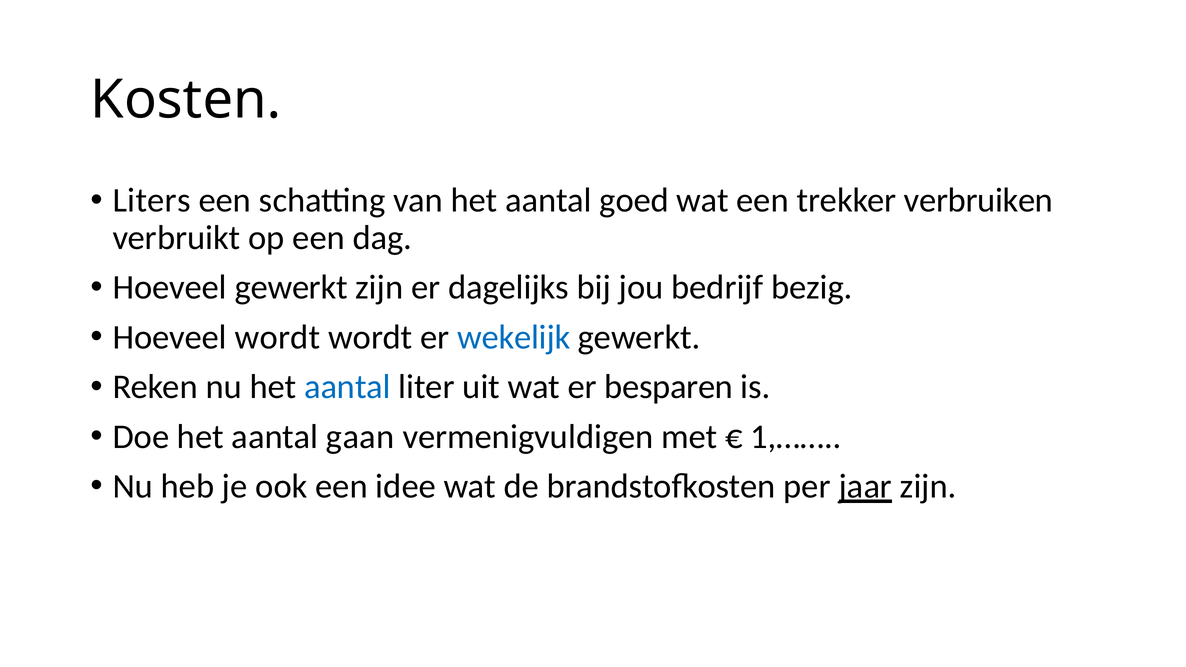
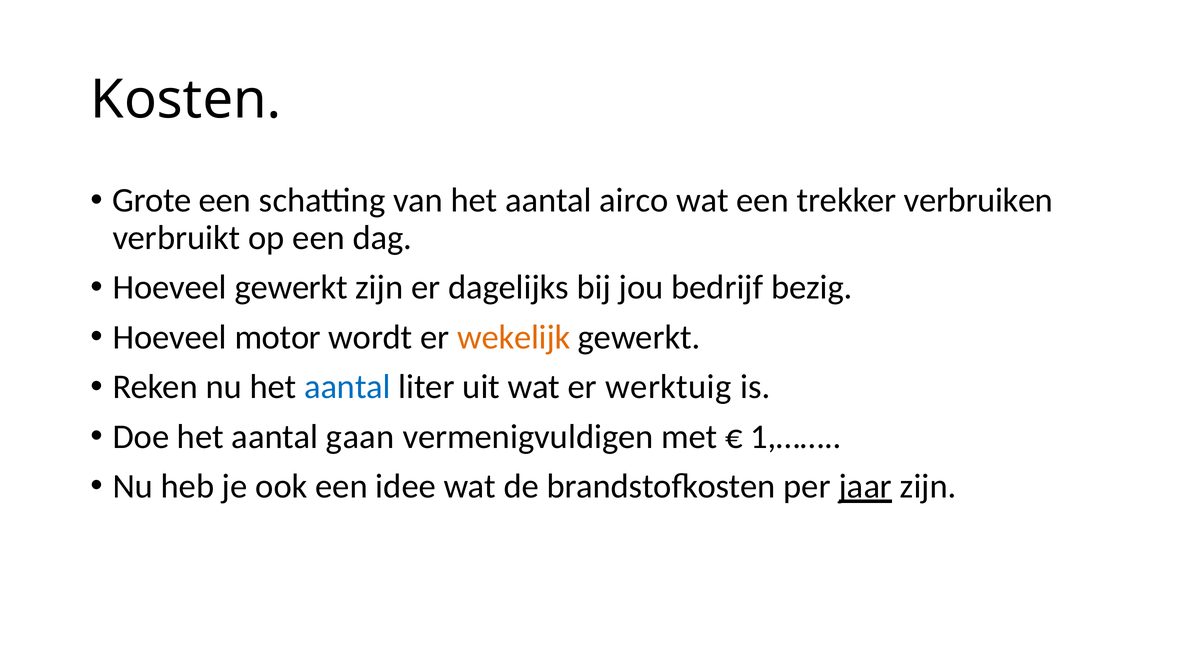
Liters: Liters -> Grote
goed: goed -> airco
Hoeveel wordt: wordt -> motor
wekelijk colour: blue -> orange
besparen: besparen -> werktuig
